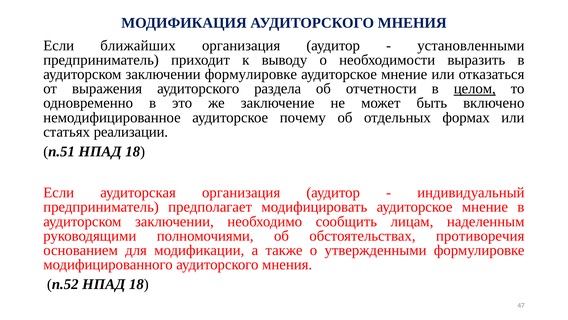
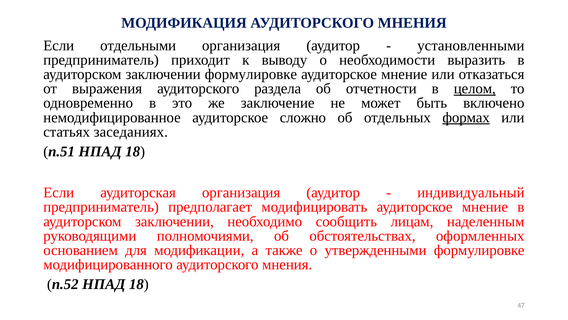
ближайших: ближайших -> отдельными
почему: почему -> сложно
формах underline: none -> present
реализации: реализации -> заседаниях
противоречия: противоречия -> оформленных
